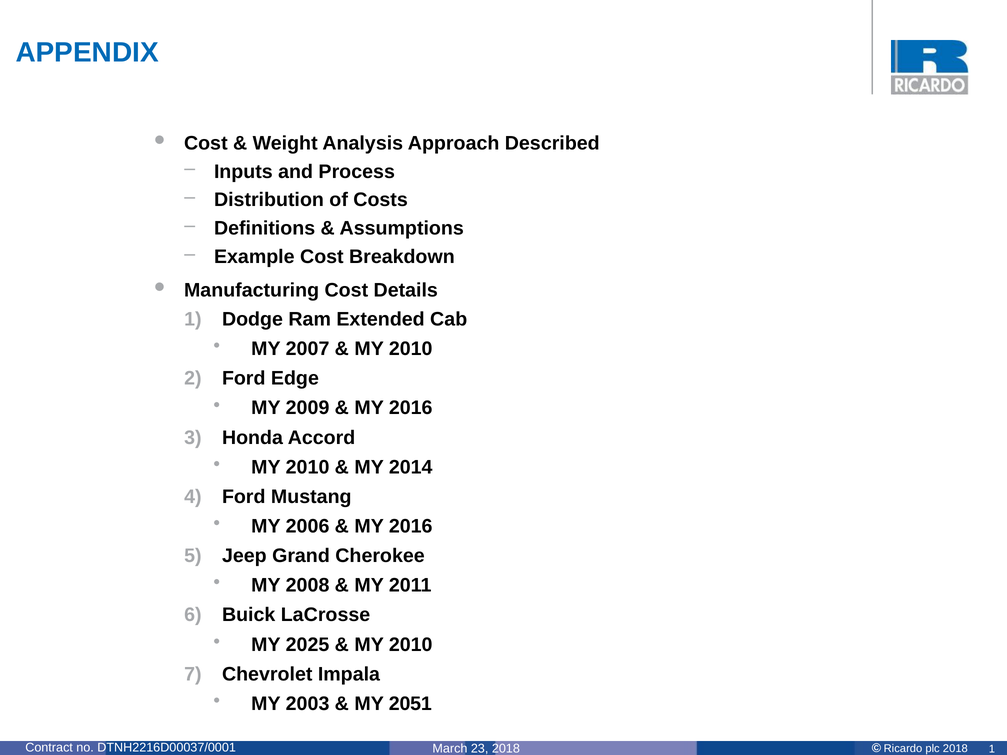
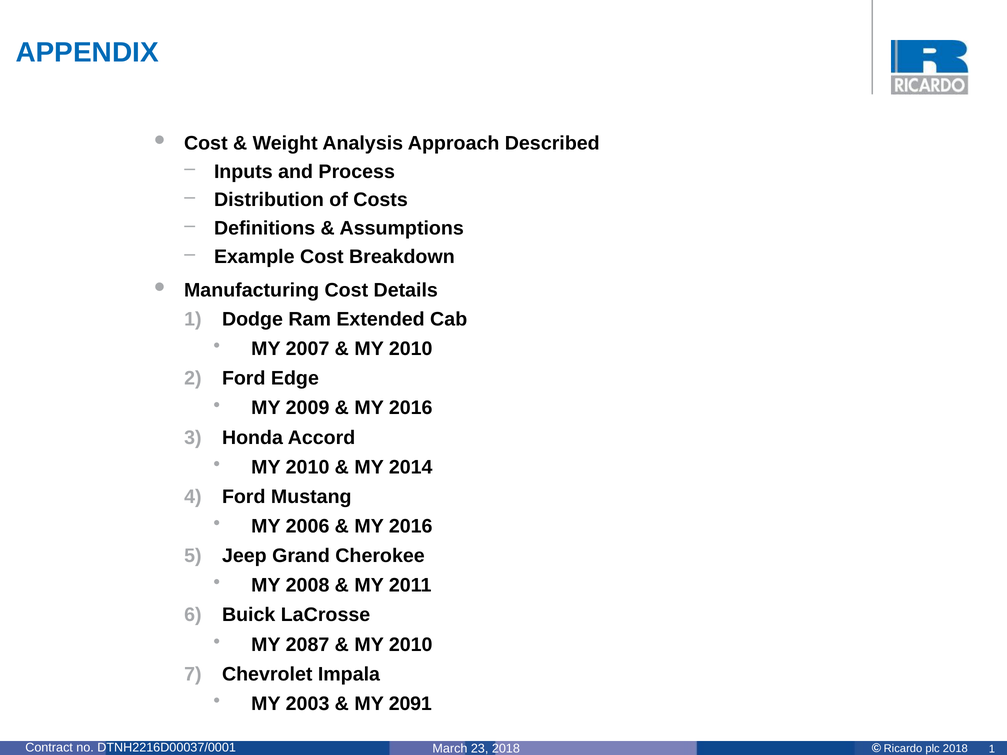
2025: 2025 -> 2087
2051: 2051 -> 2091
